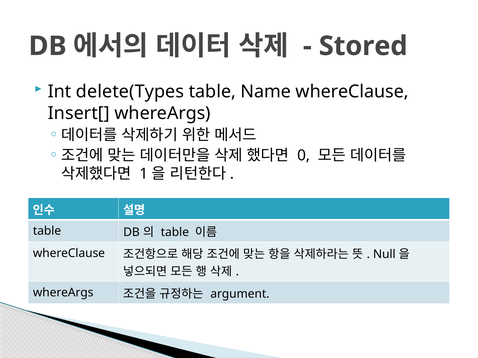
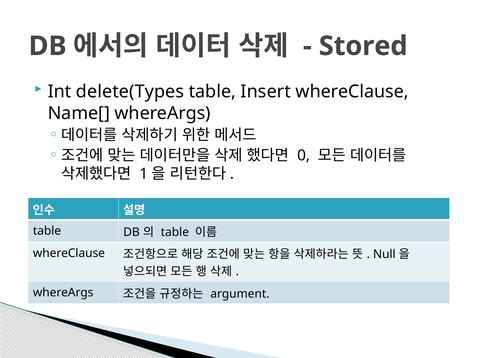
Name: Name -> Insert
Insert[: Insert[ -> Name[
